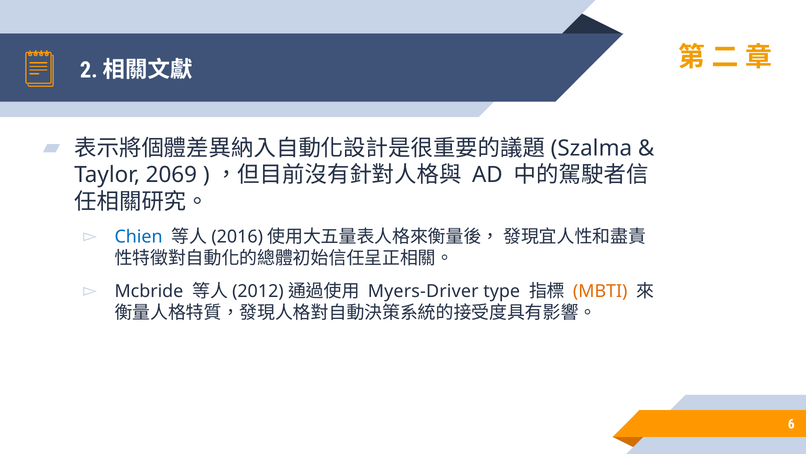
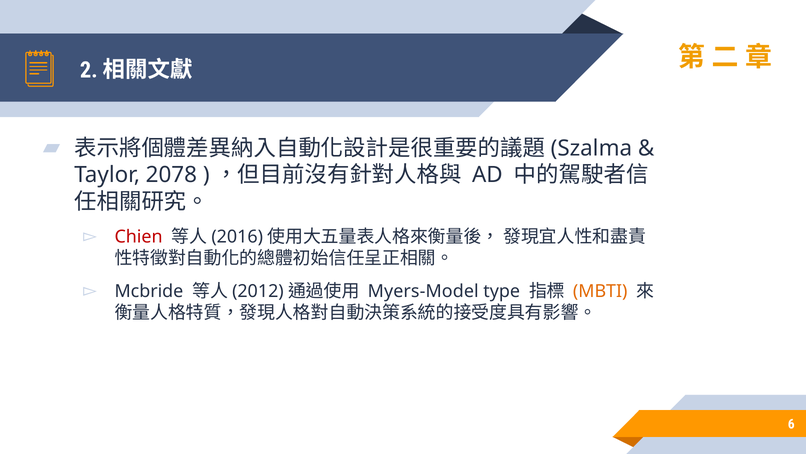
2069: 2069 -> 2078
Chien colour: blue -> red
Myers-Driver: Myers-Driver -> Myers-Model
